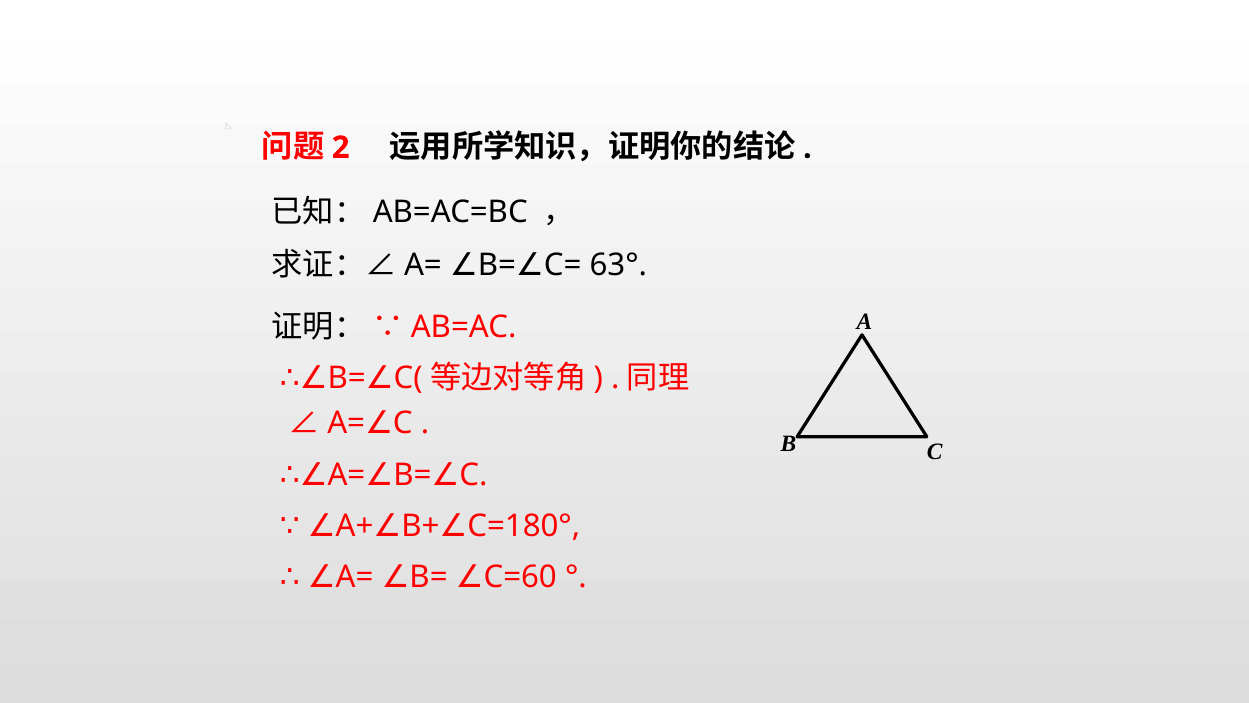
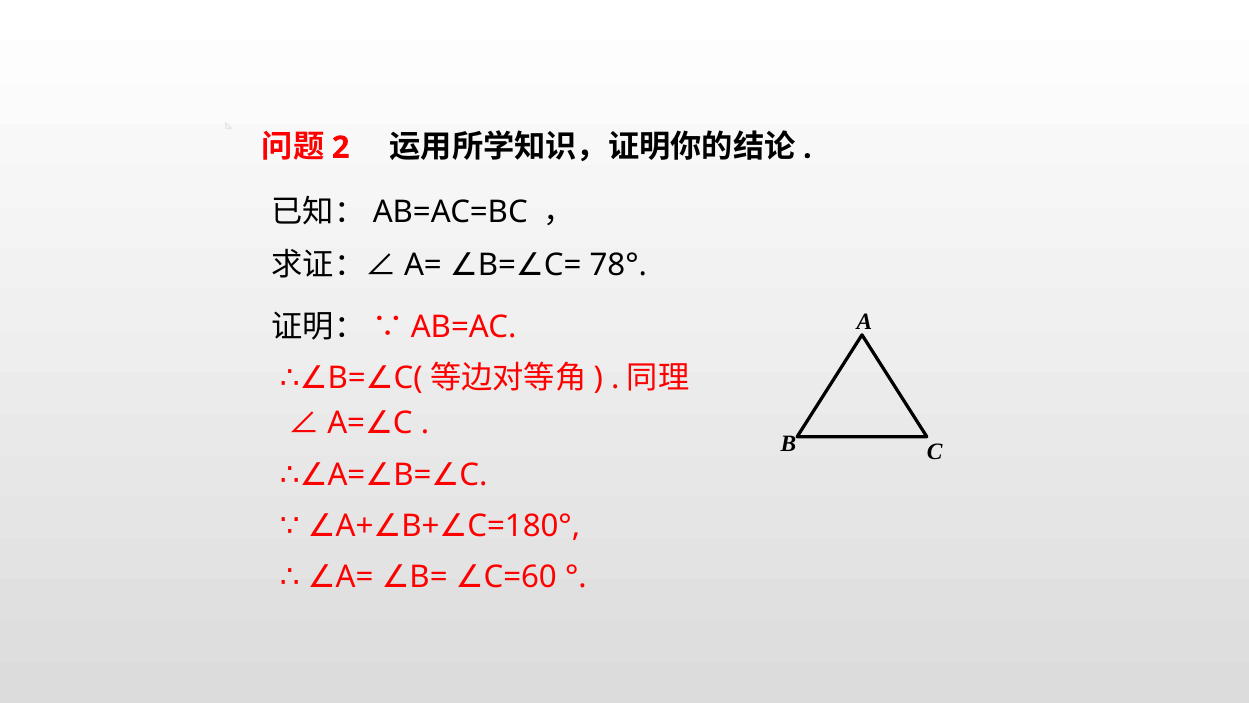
63°: 63° -> 78°
